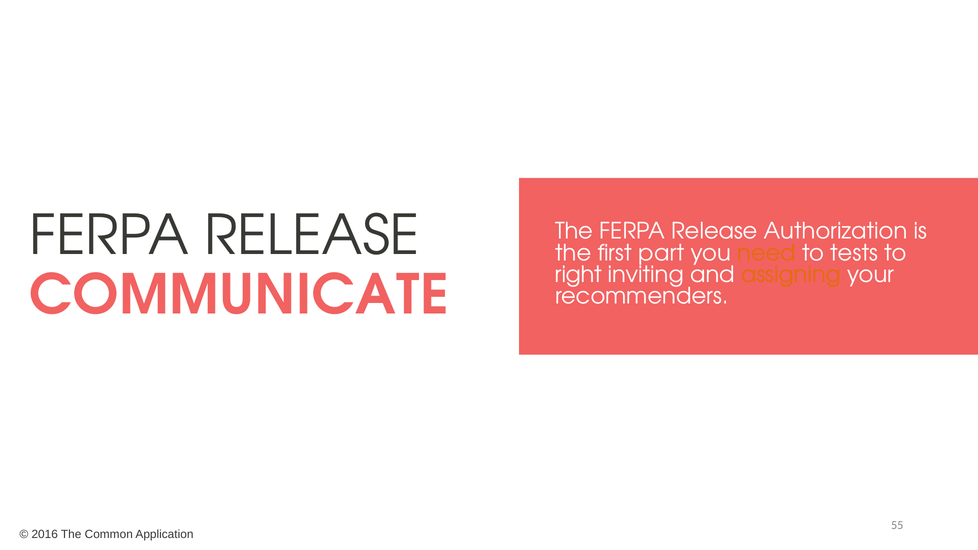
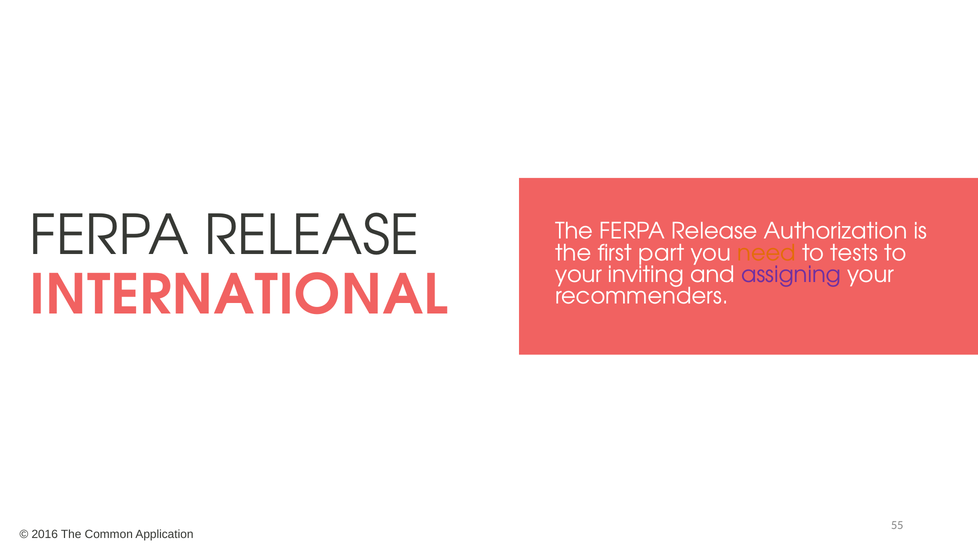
right at (579, 275): right -> your
assigning colour: orange -> purple
COMMUNICATE: COMMUNICATE -> INTERNATIONAL
